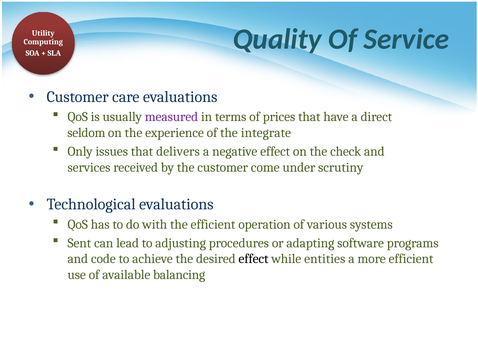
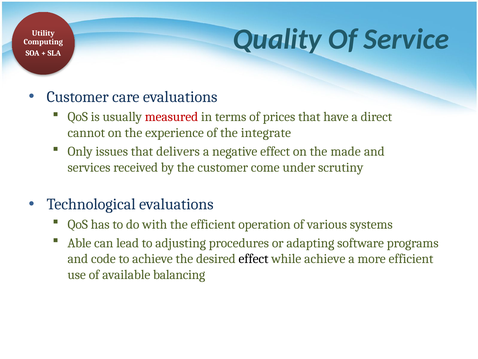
measured colour: purple -> red
seldom: seldom -> cannot
check: check -> made
Sent: Sent -> Able
while entities: entities -> achieve
